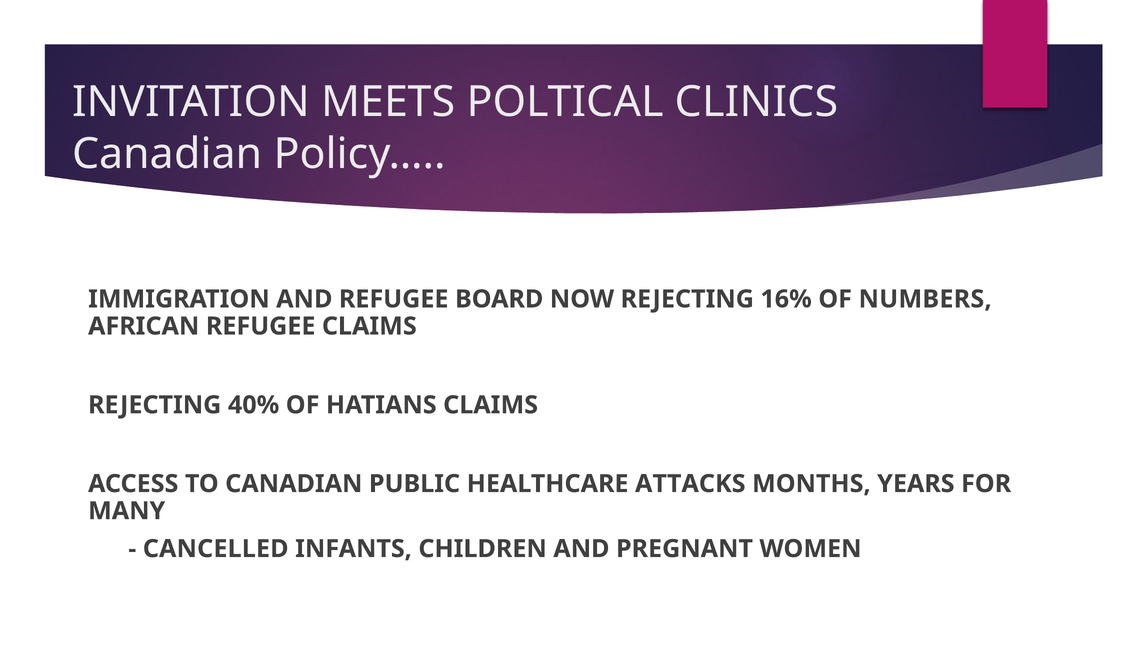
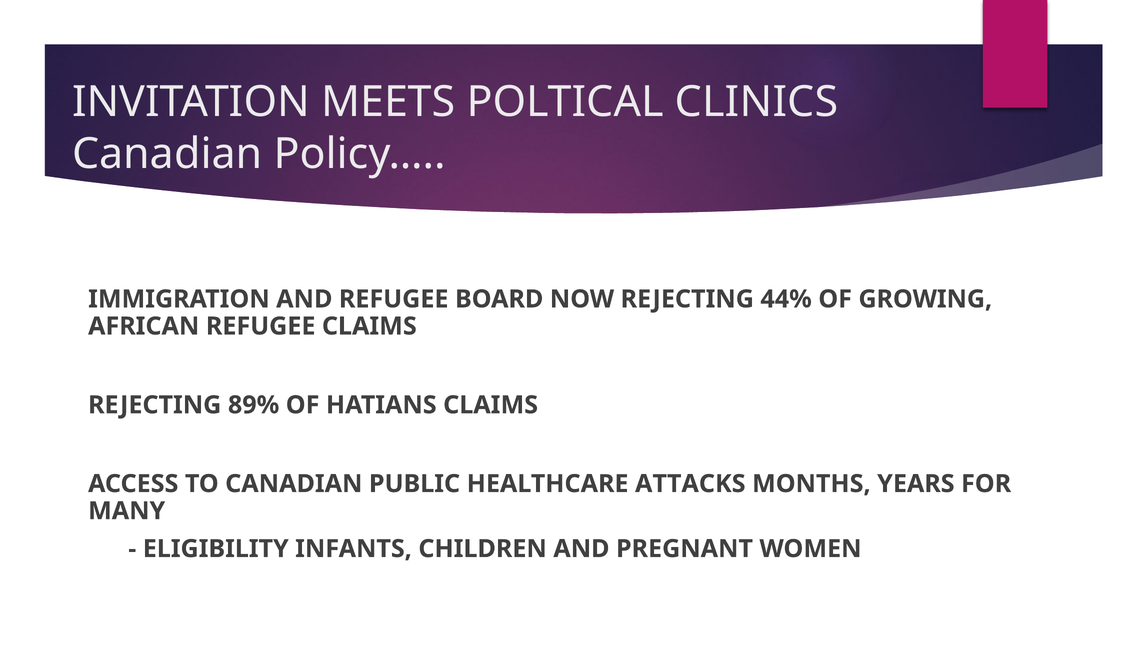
16%: 16% -> 44%
NUMBERS: NUMBERS -> GROWING
40%: 40% -> 89%
CANCELLED: CANCELLED -> ELIGIBILITY
